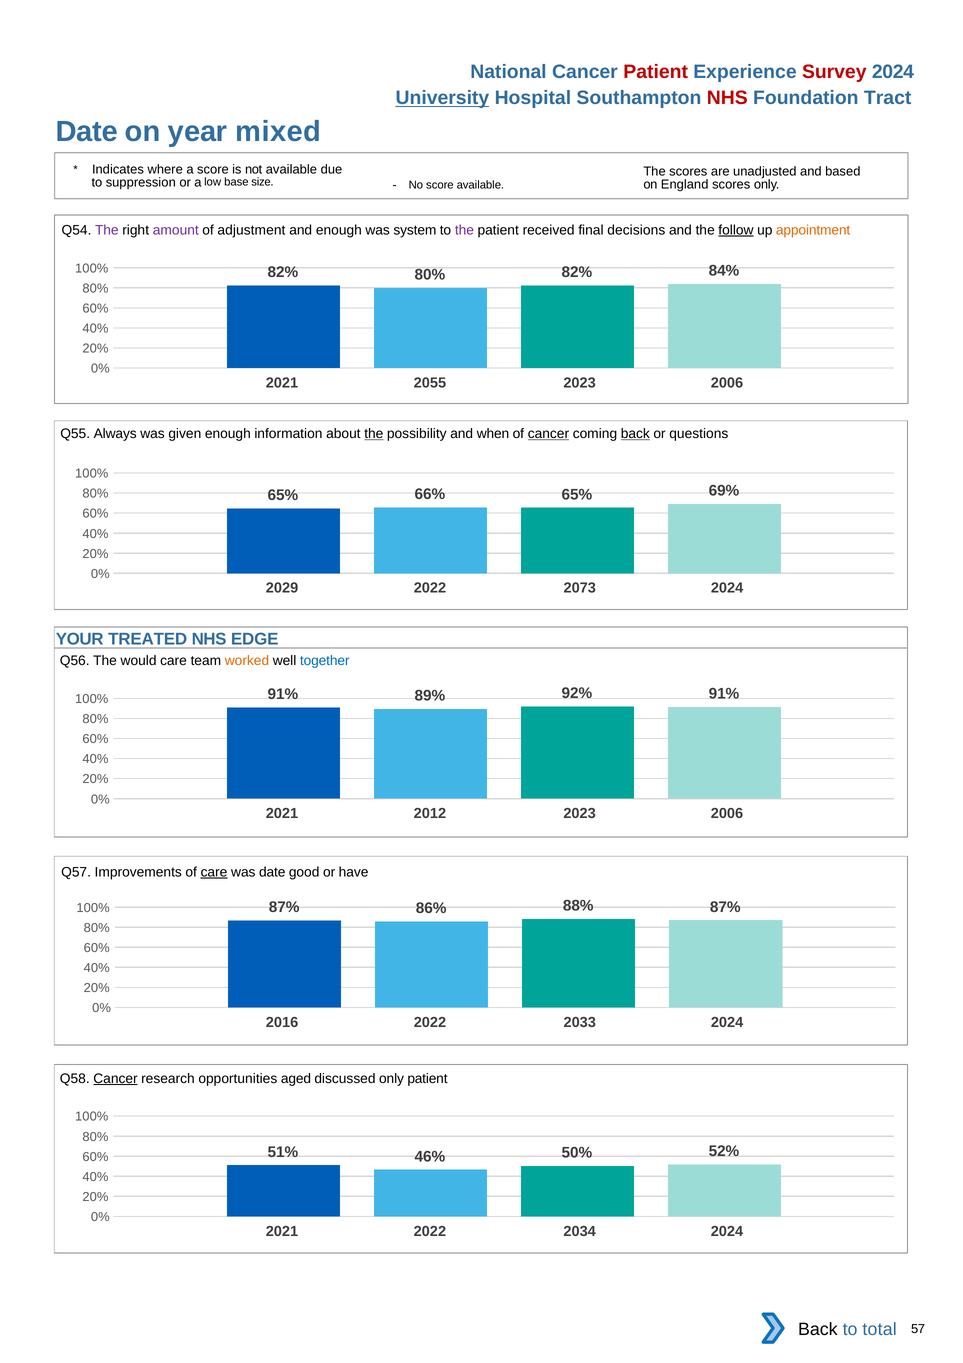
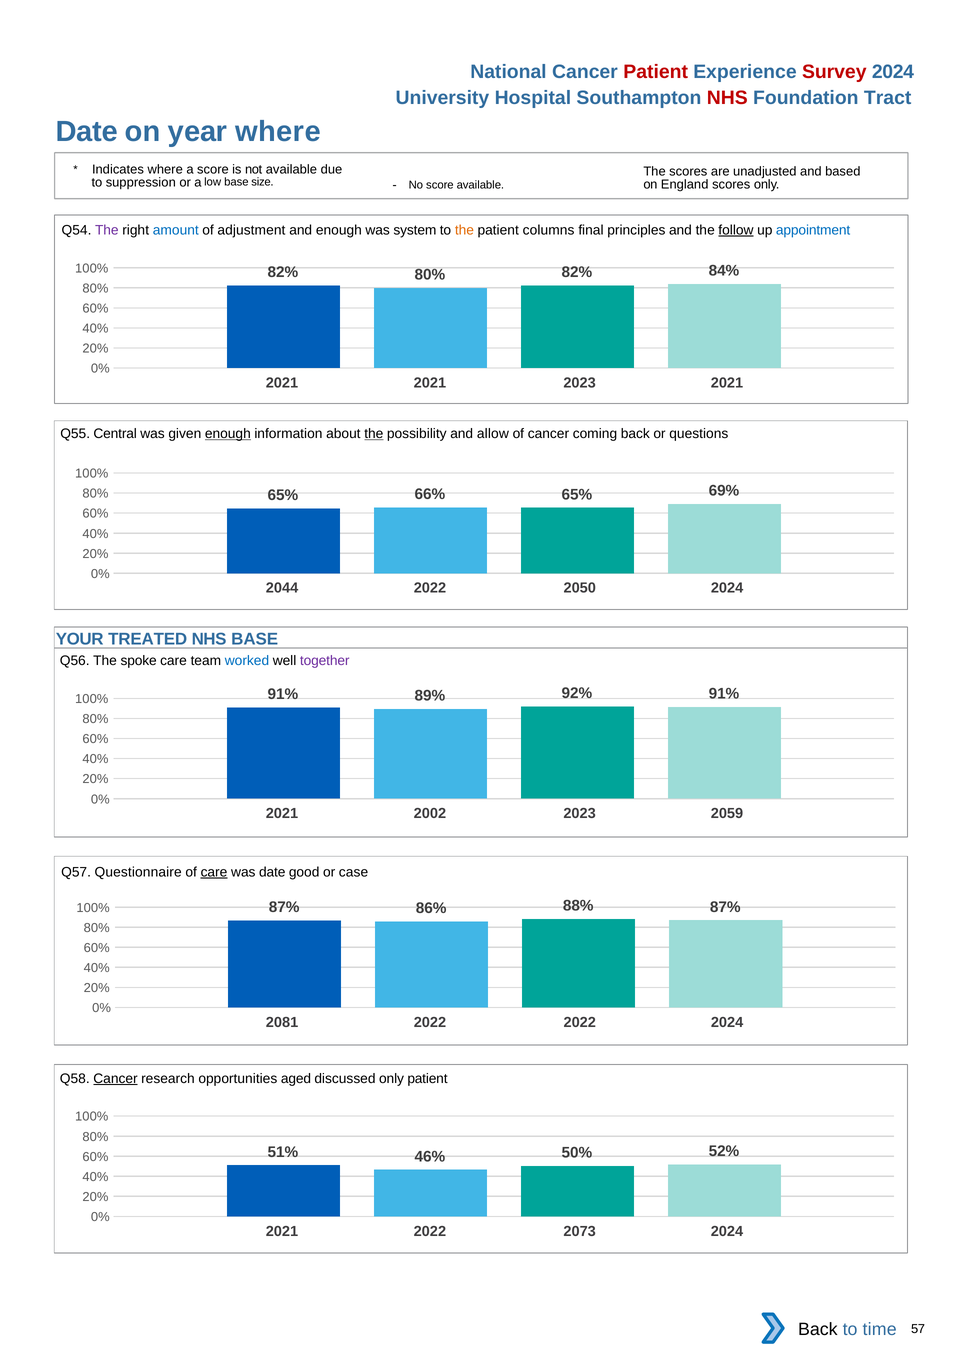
University underline: present -> none
year mixed: mixed -> where
amount colour: purple -> blue
the at (464, 230) colour: purple -> orange
received: received -> columns
decisions: decisions -> principles
appointment colour: orange -> blue
2021 2055: 2055 -> 2021
2006 at (727, 383): 2006 -> 2021
Always: Always -> Central
enough at (228, 434) underline: none -> present
when: when -> allow
cancer at (548, 434) underline: present -> none
back at (635, 434) underline: present -> none
2029: 2029 -> 2044
2073: 2073 -> 2050
NHS EDGE: EDGE -> BASE
would: would -> spoke
worked colour: orange -> blue
together colour: blue -> purple
2012: 2012 -> 2002
2006 at (727, 813): 2006 -> 2059
Improvements: Improvements -> Questionnaire
have: have -> case
2016: 2016 -> 2081
2022 2033: 2033 -> 2022
2034: 2034 -> 2073
total: total -> time
